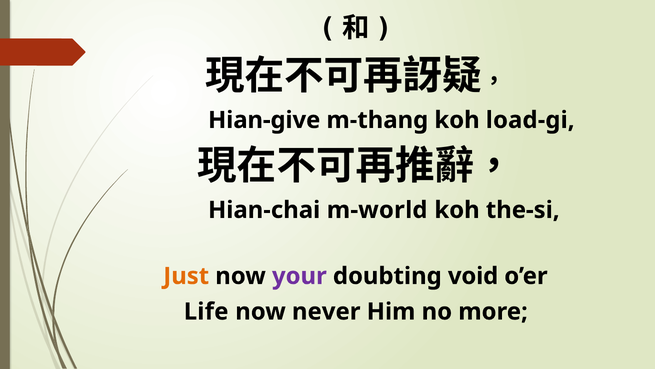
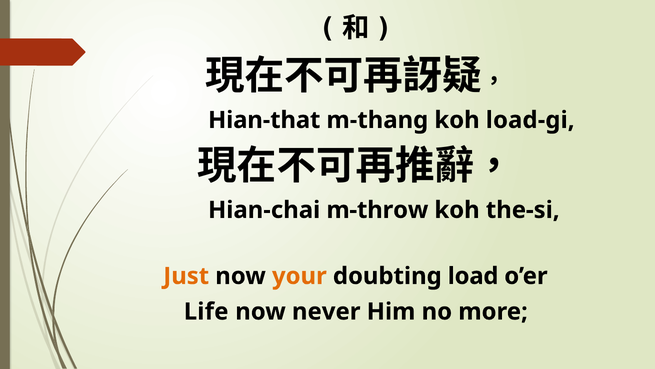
Hian-give: Hian-give -> Hian-that
m-world: m-world -> m-throw
your colour: purple -> orange
void: void -> load
